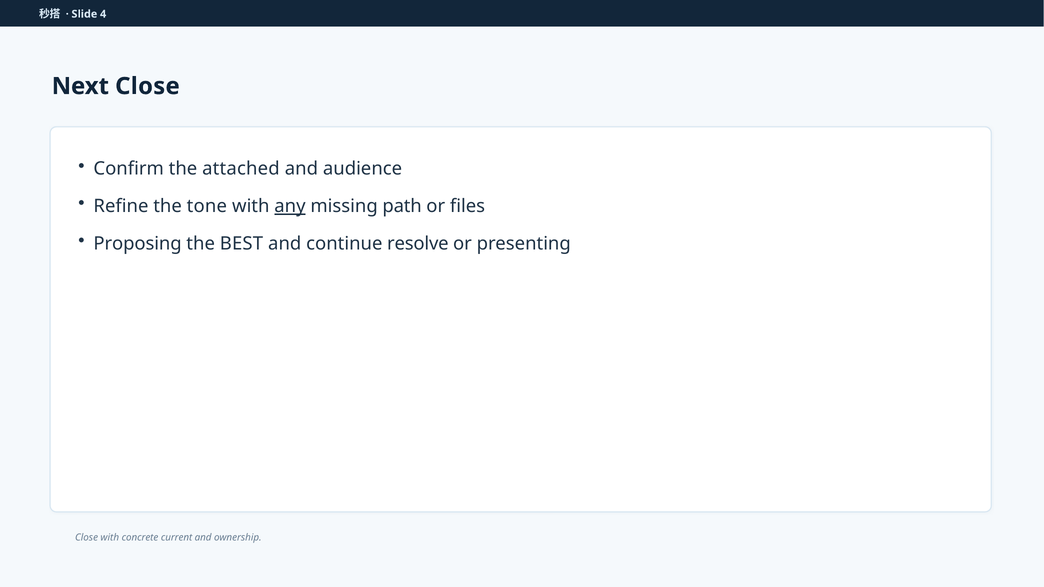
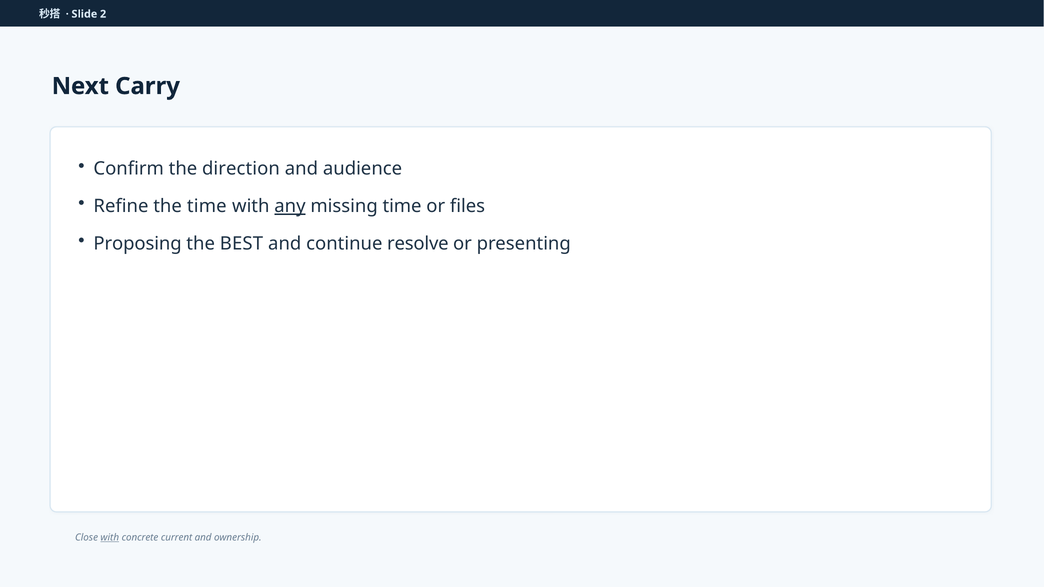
4: 4 -> 2
Next Close: Close -> Carry
attached: attached -> direction
the tone: tone -> time
missing path: path -> time
with at (110, 538) underline: none -> present
